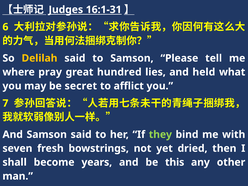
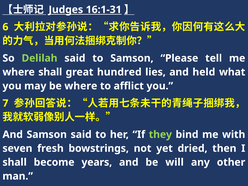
Delilah colour: yellow -> light green
where pray: pray -> shall
be secret: secret -> where
this: this -> will
